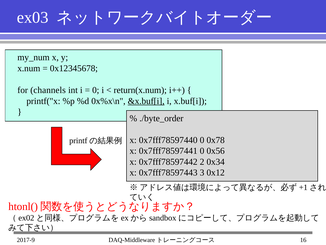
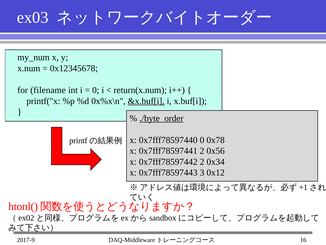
channels: channels -> filename
./byte_order underline: none -> present
0x7fff78597441 0: 0 -> 2
